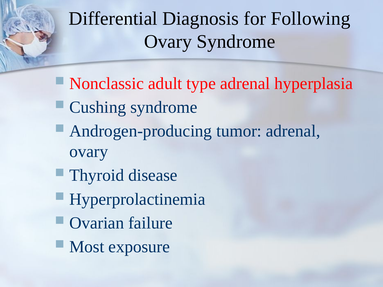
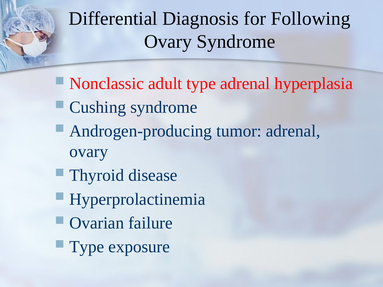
Most at (87, 247): Most -> Type
